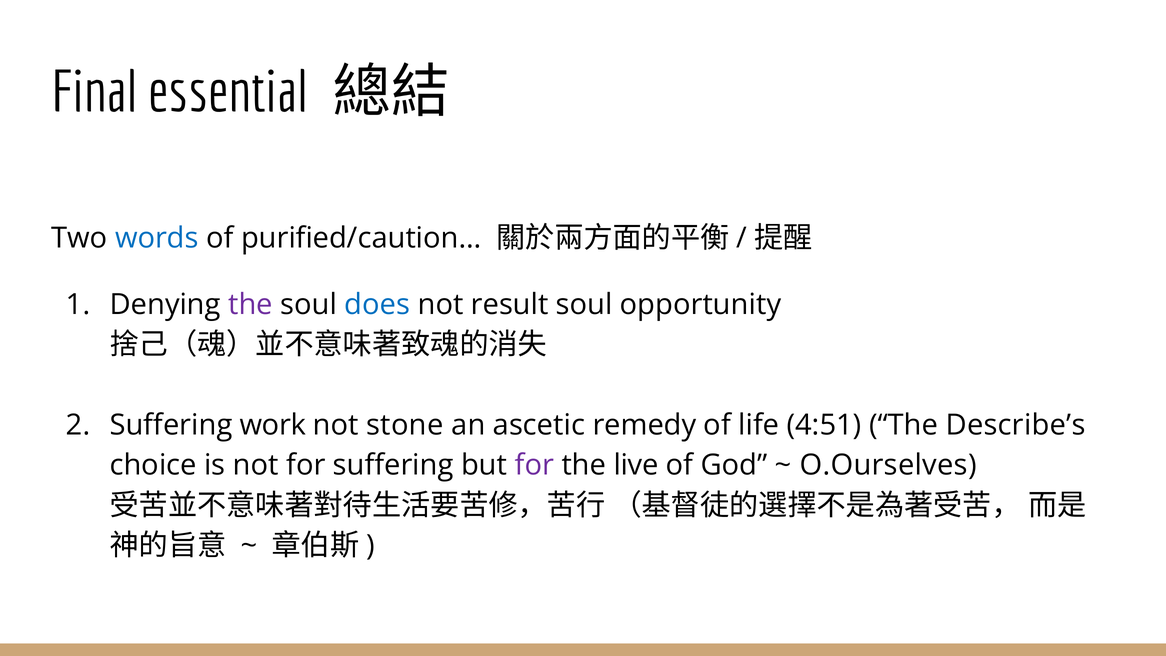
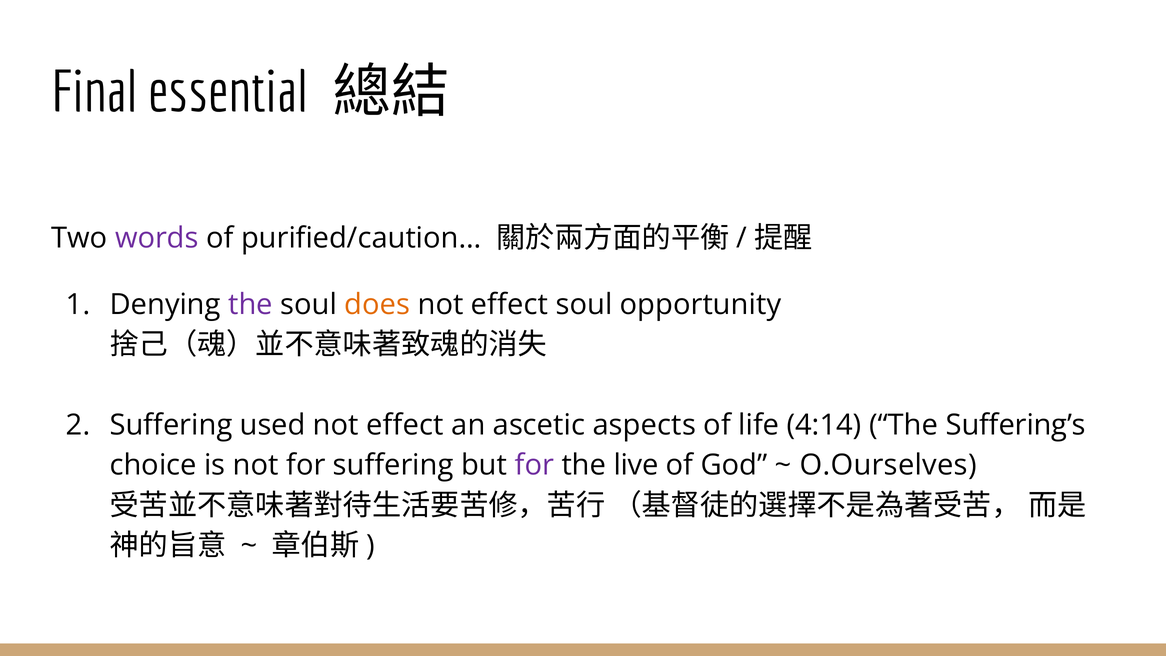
words colour: blue -> purple
does colour: blue -> orange
result at (510, 304): result -> effect
work: work -> used
stone at (405, 425): stone -> effect
remedy: remedy -> aspects
4:51: 4:51 -> 4:14
Describe’s: Describe’s -> Suffering’s
